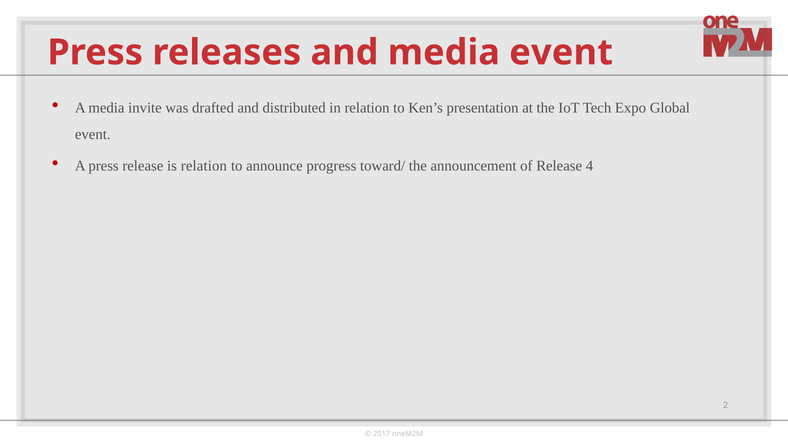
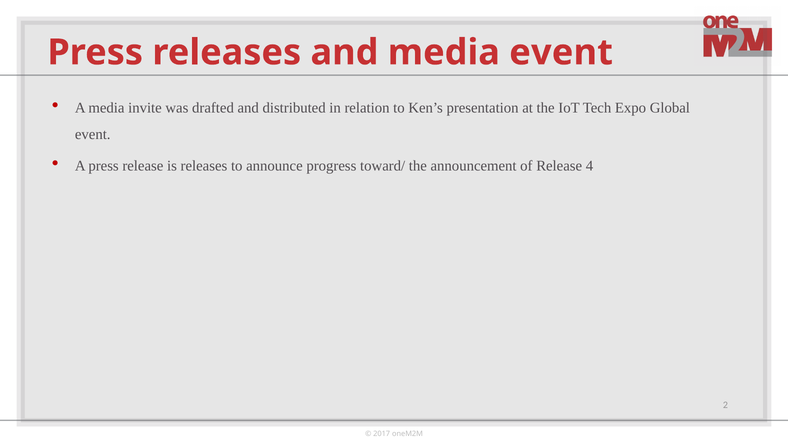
is relation: relation -> releases
